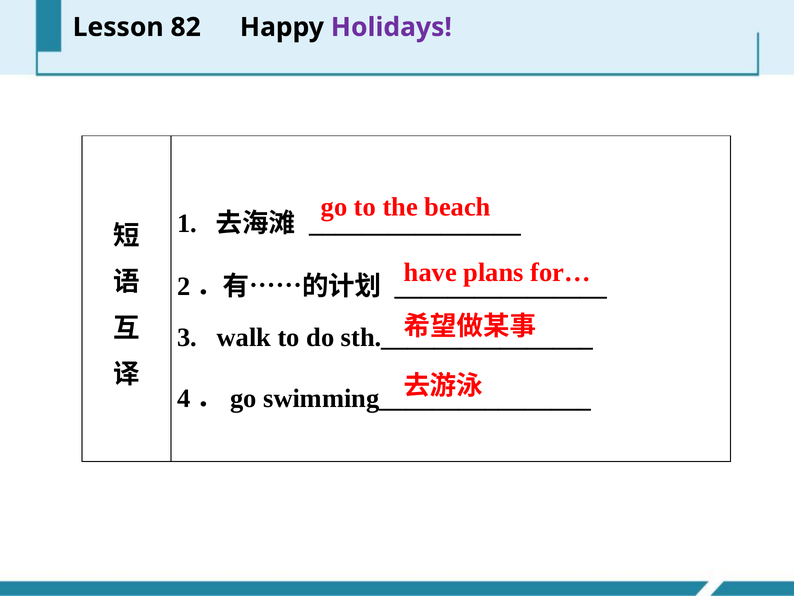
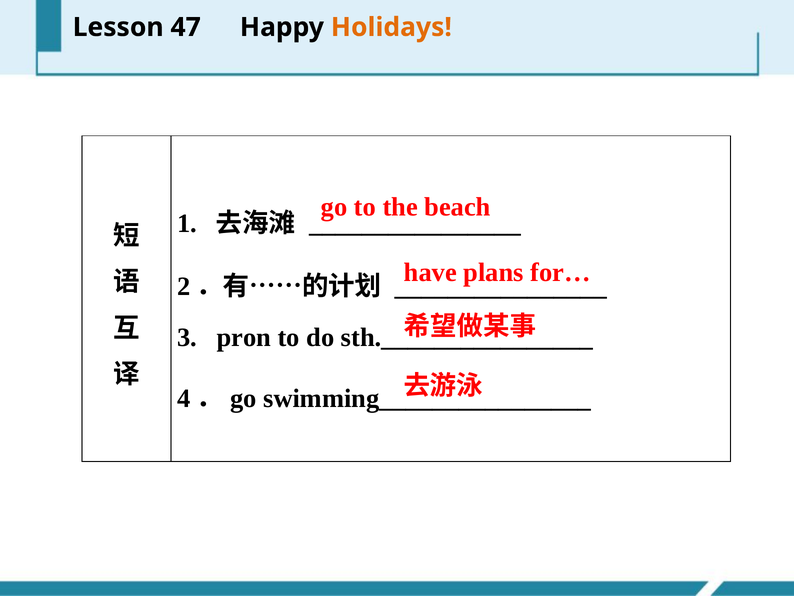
82: 82 -> 47
Holidays colour: purple -> orange
walk: walk -> pron
